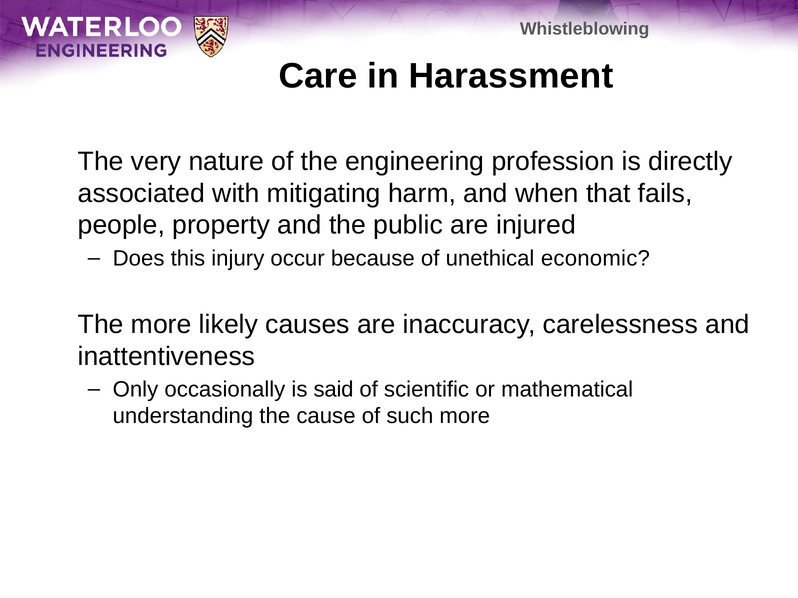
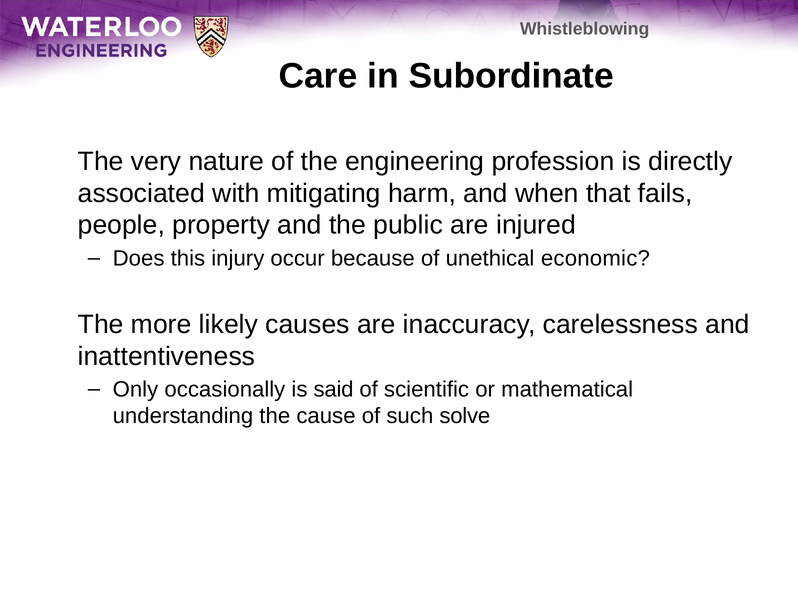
Harassment: Harassment -> Subordinate
such more: more -> solve
